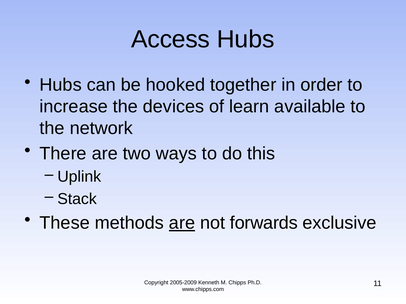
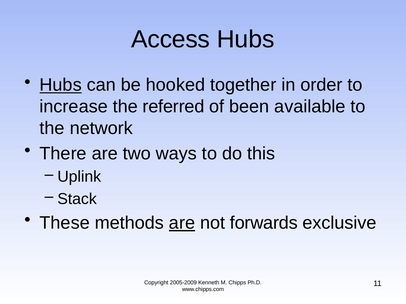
Hubs at (61, 85) underline: none -> present
devices: devices -> referred
learn: learn -> been
